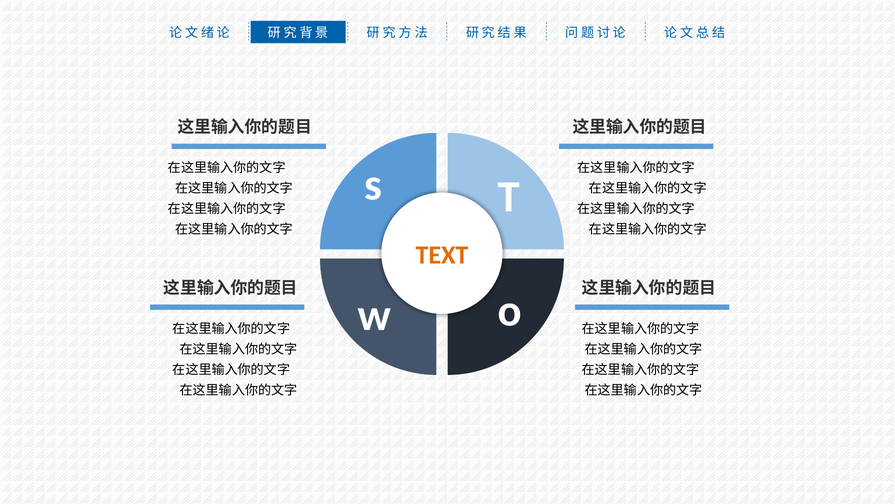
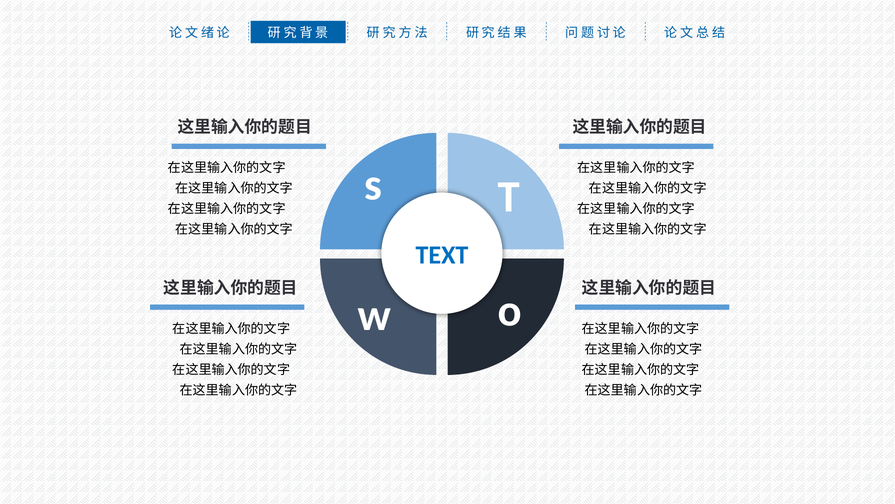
TEXT colour: orange -> blue
